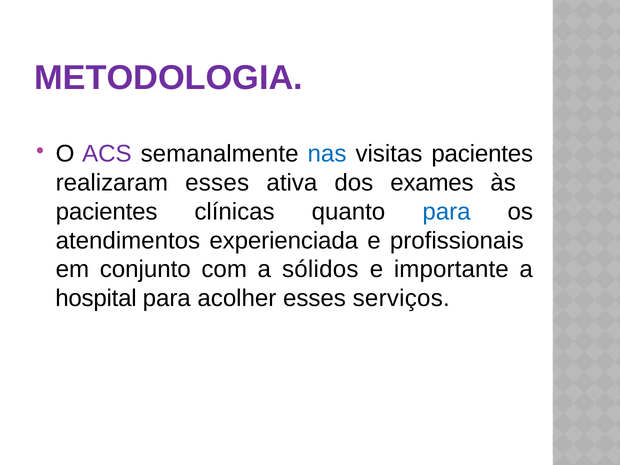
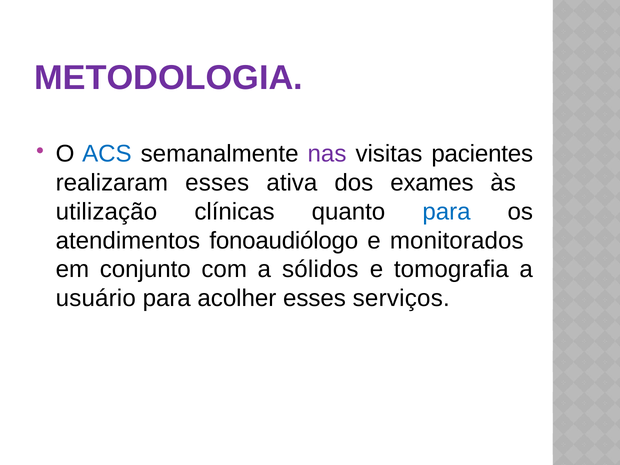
ACS colour: purple -> blue
nas colour: blue -> purple
pacientes at (107, 212): pacientes -> utilização
experienciada: experienciada -> fonoaudiólogo
profissionais: profissionais -> monitorados
importante: importante -> tomografia
hospital: hospital -> usuário
